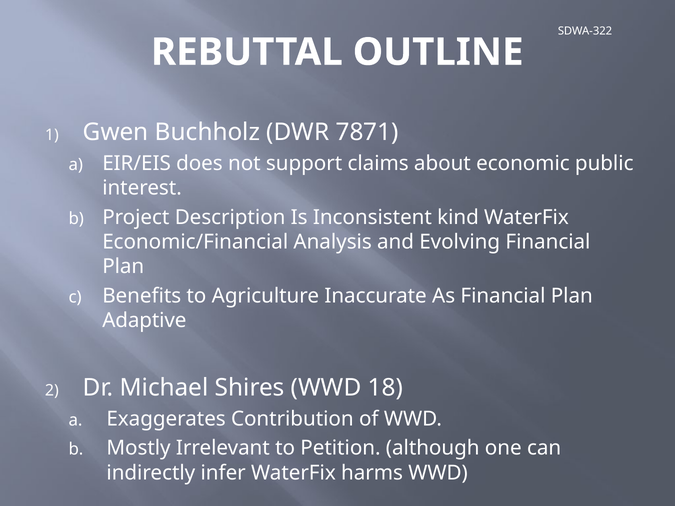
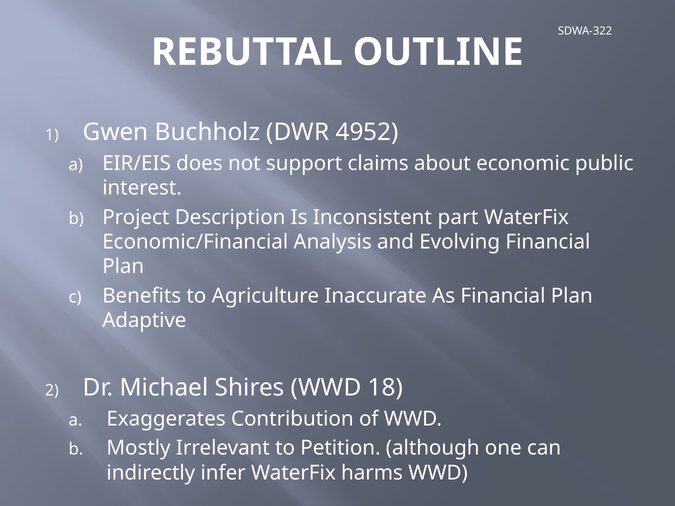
7871: 7871 -> 4952
kind: kind -> part
